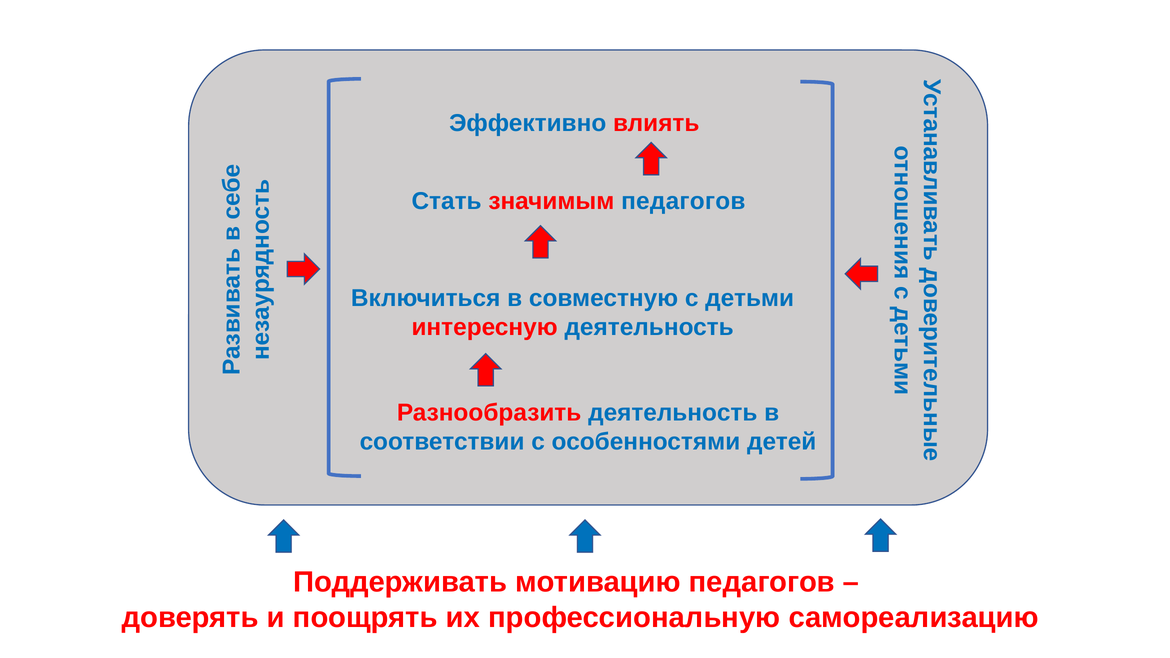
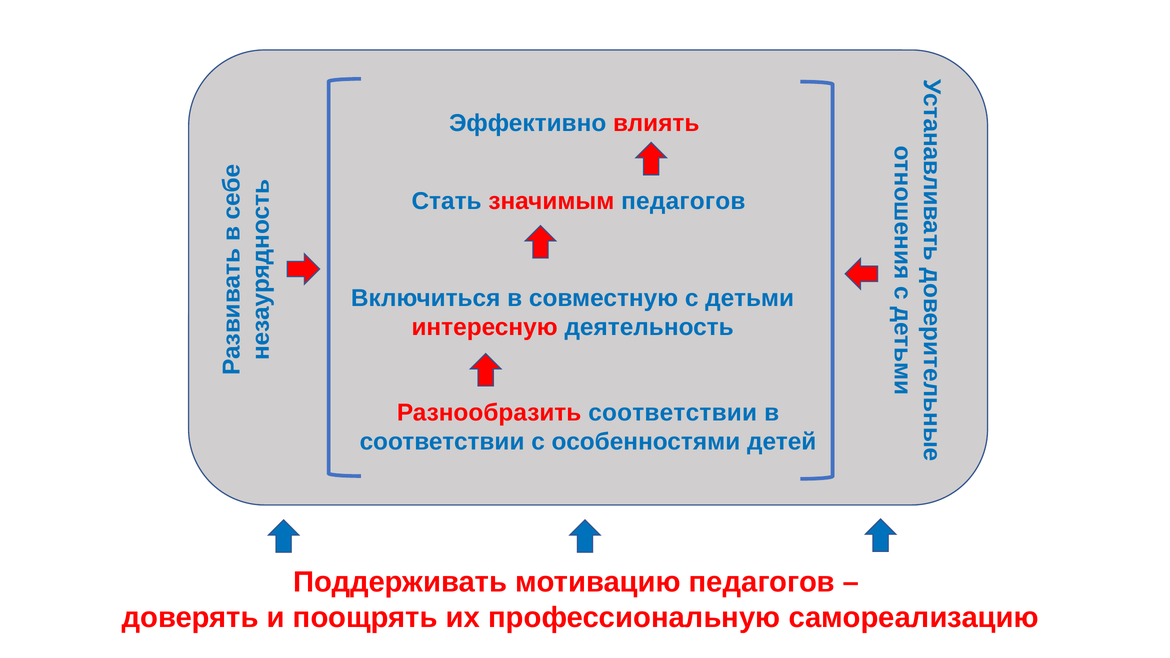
Разнообразить деятельность: деятельность -> соответствии
